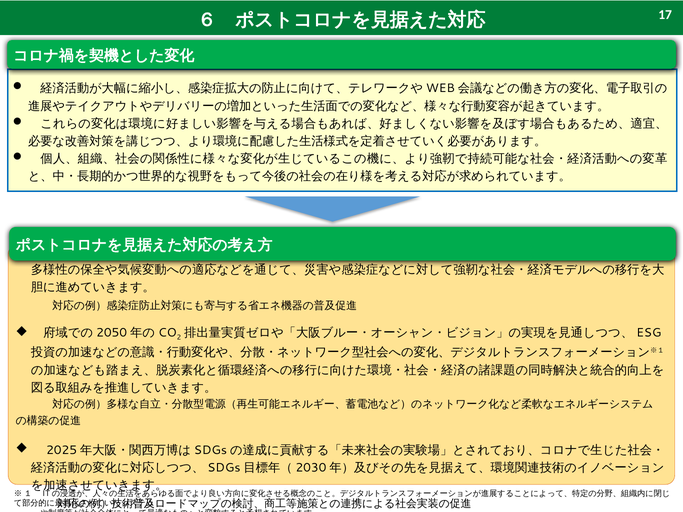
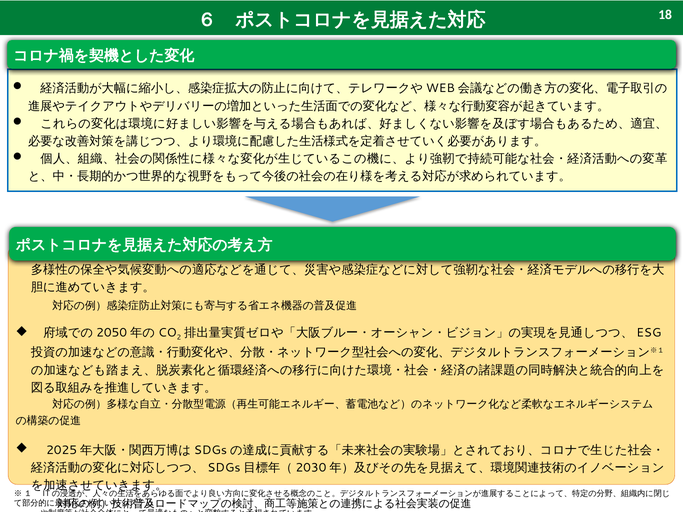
17: 17 -> 18
